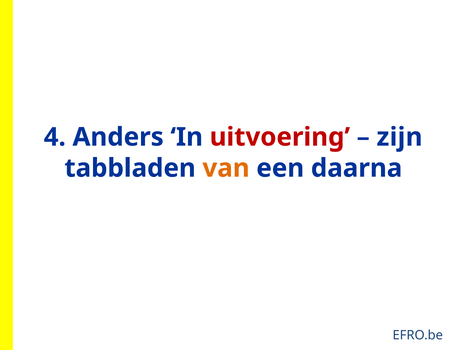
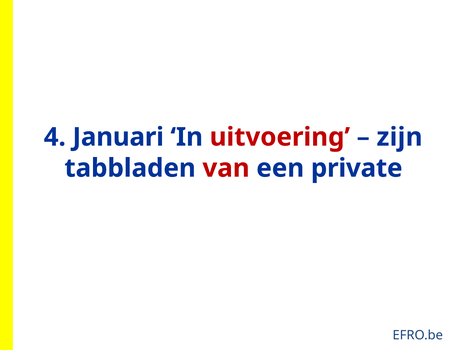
Anders: Anders -> Januari
van colour: orange -> red
daarna: daarna -> private
